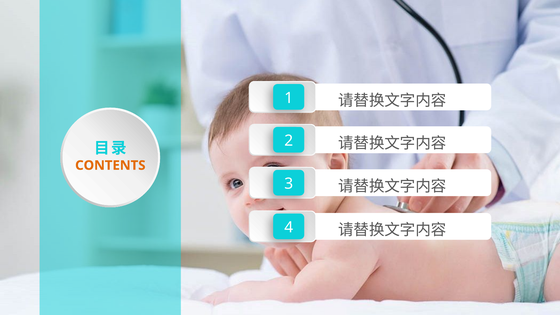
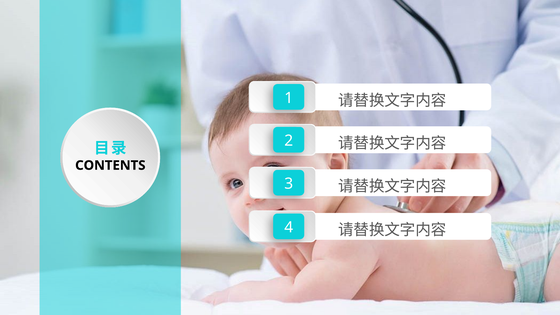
CONTENTS colour: orange -> black
